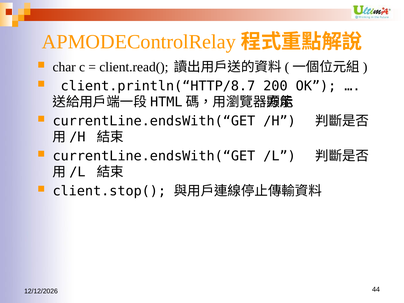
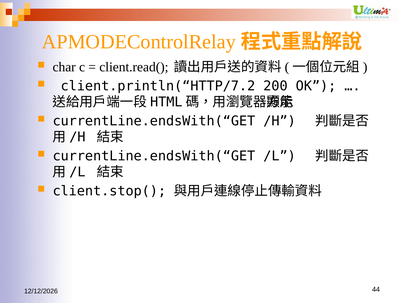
client.println(“HTTP/8.7: client.println(“HTTP/8.7 -> client.println(“HTTP/7.2
